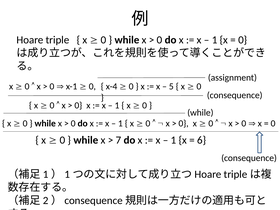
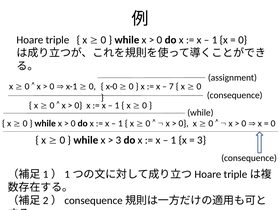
x-4: x-4 -> x-0
5: 5 -> 7
7 at (118, 140): 7 -> 3
6 at (202, 140): 6 -> 3
